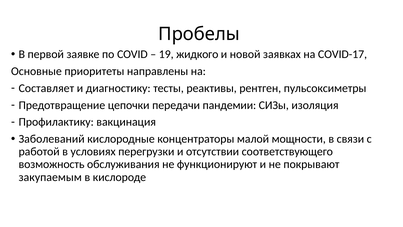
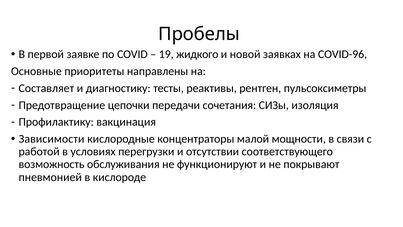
COVID-17: COVID-17 -> COVID-96
пандемии: пандемии -> сочетания
Заболеваний: Заболеваний -> Зависимости
закупаемым: закупаемым -> пневмонией
